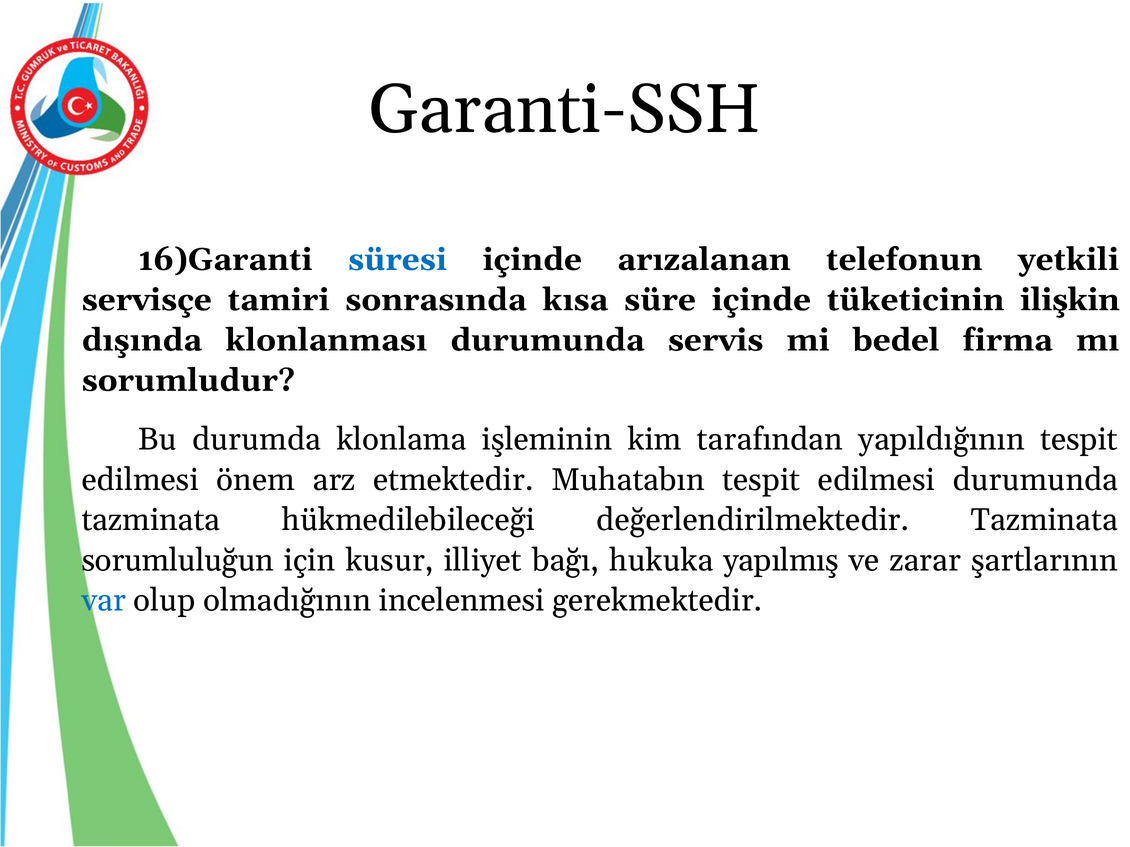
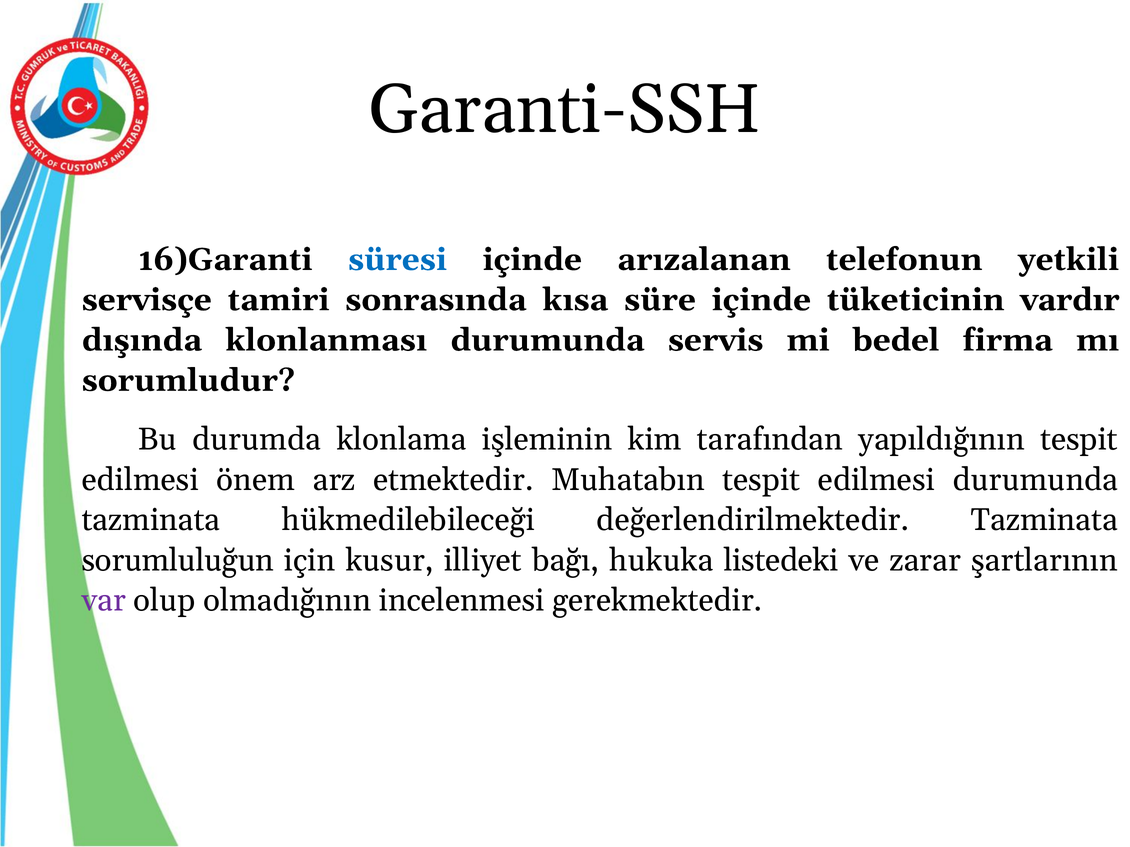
ilişkin: ilişkin -> vardır
yapılmış: yapılmış -> listedeki
var colour: blue -> purple
